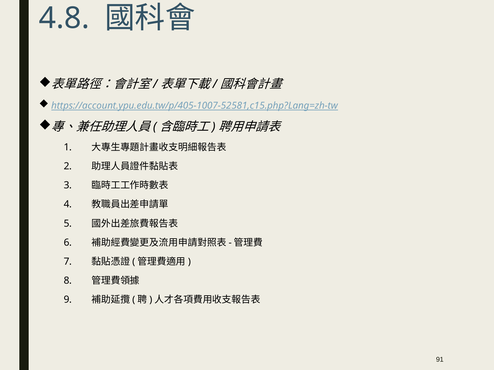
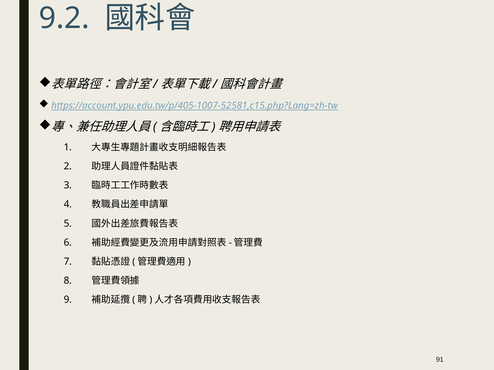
4.8: 4.8 -> 9.2
